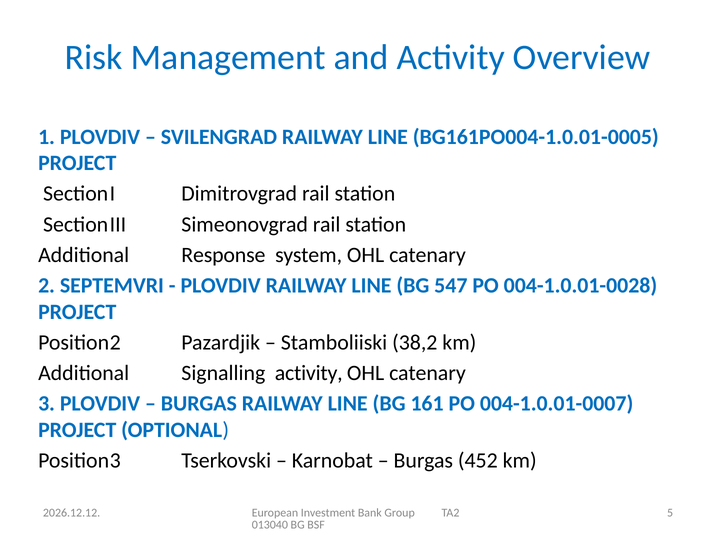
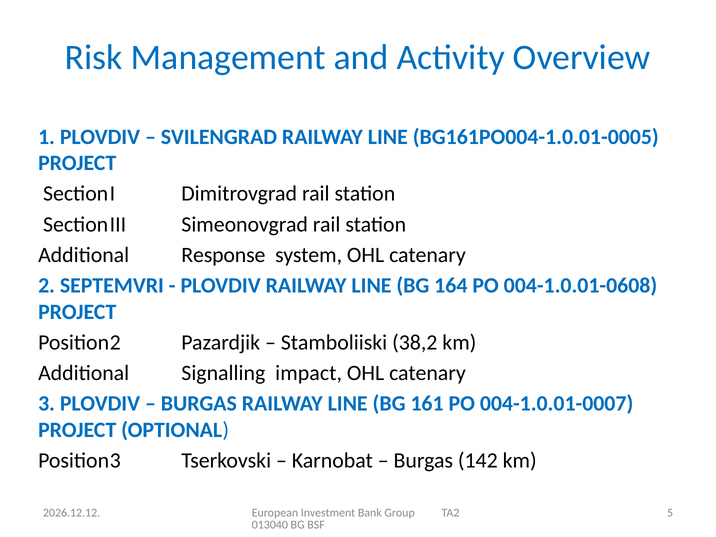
547: 547 -> 164
004-1.0.01-0028: 004-1.0.01-0028 -> 004-1.0.01-0608
Signalling activity: activity -> impact
452: 452 -> 142
